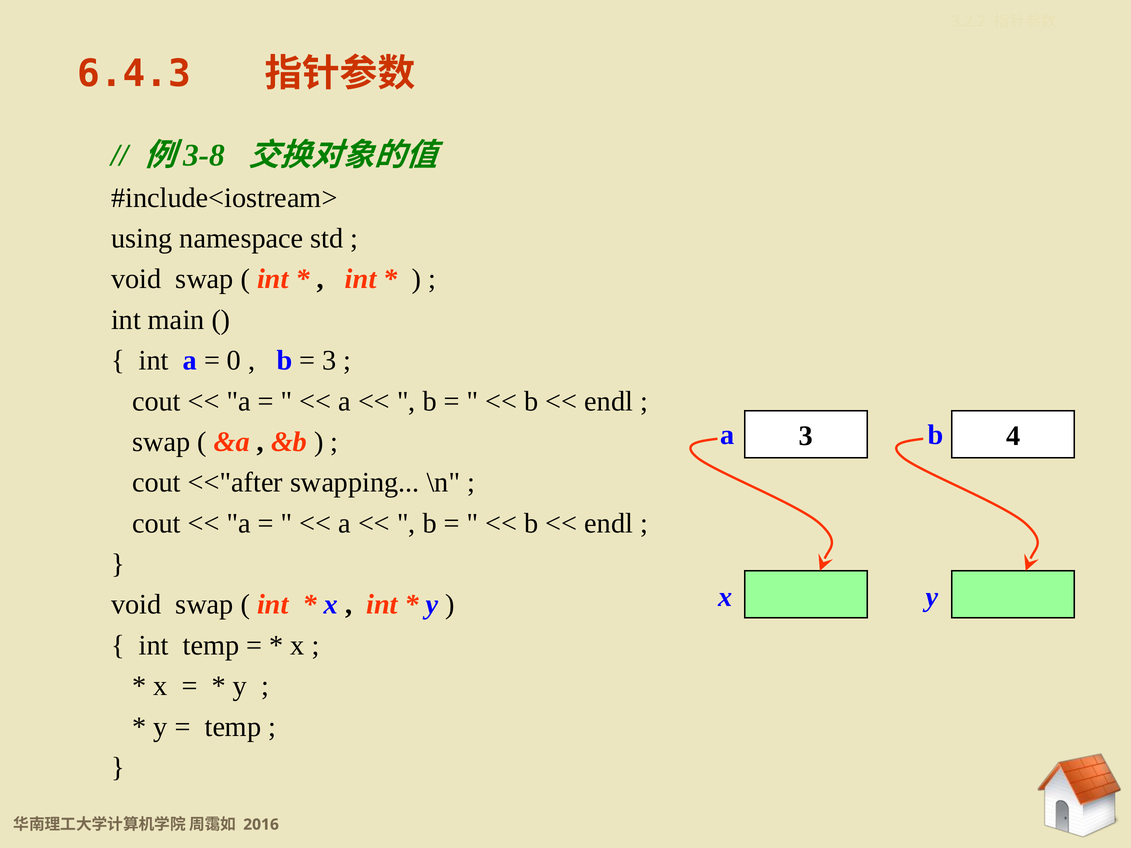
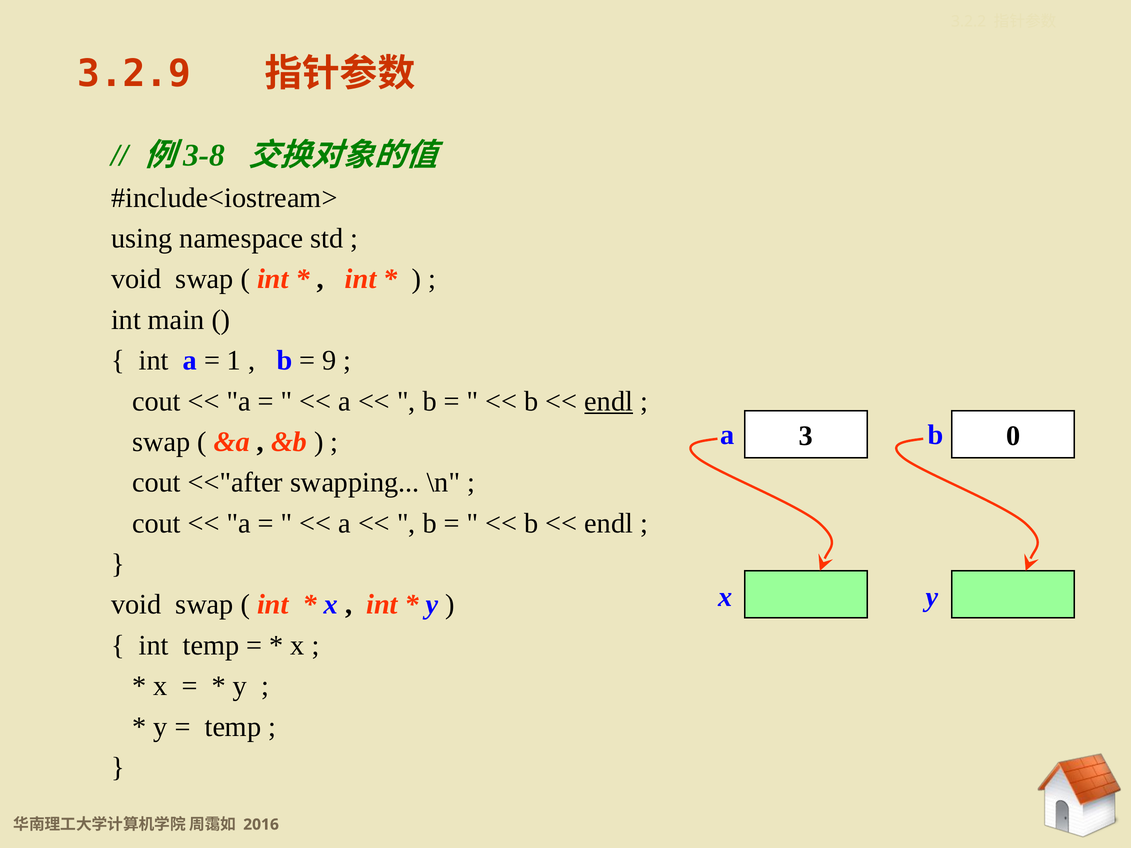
6.4.3: 6.4.3 -> 3.2.9
0: 0 -> 1
3 at (329, 361): 3 -> 9
endl at (609, 401) underline: none -> present
4: 4 -> 0
